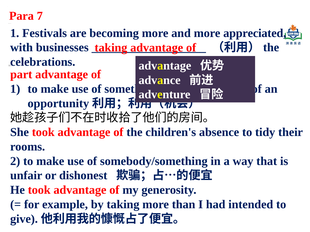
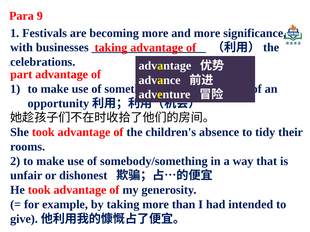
7: 7 -> 9
appreciated: appreciated -> significance
